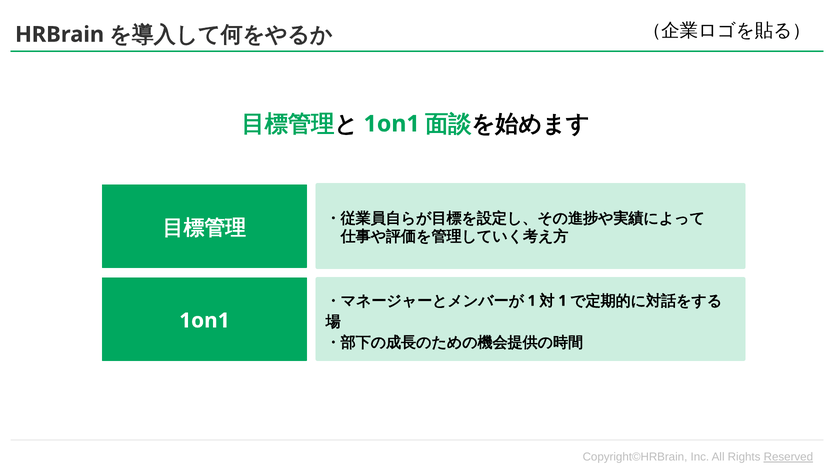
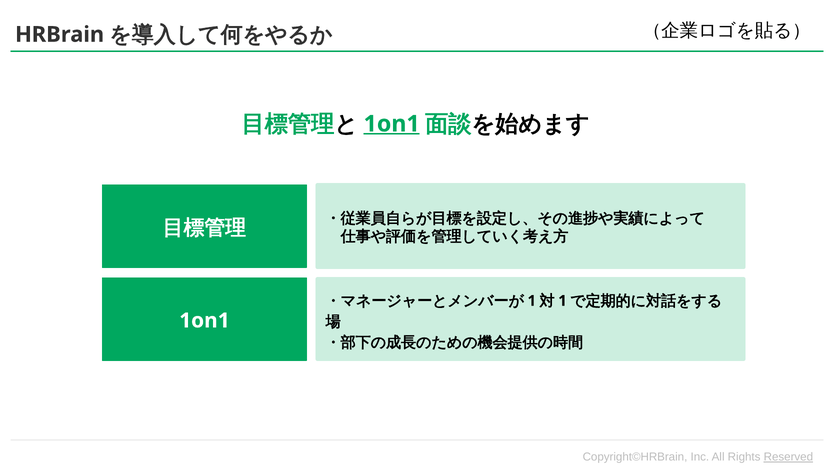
1on1 at (392, 124) underline: none -> present
